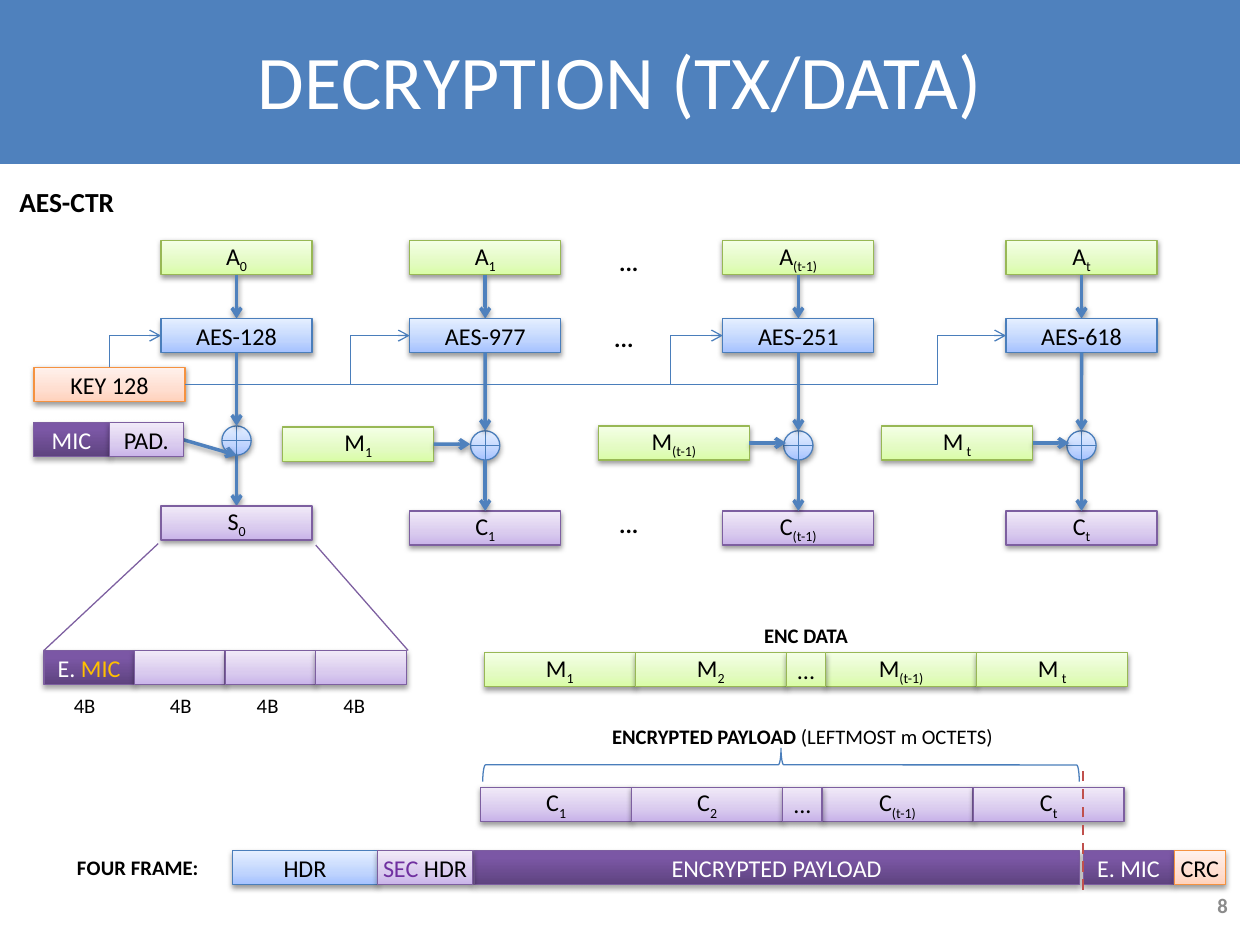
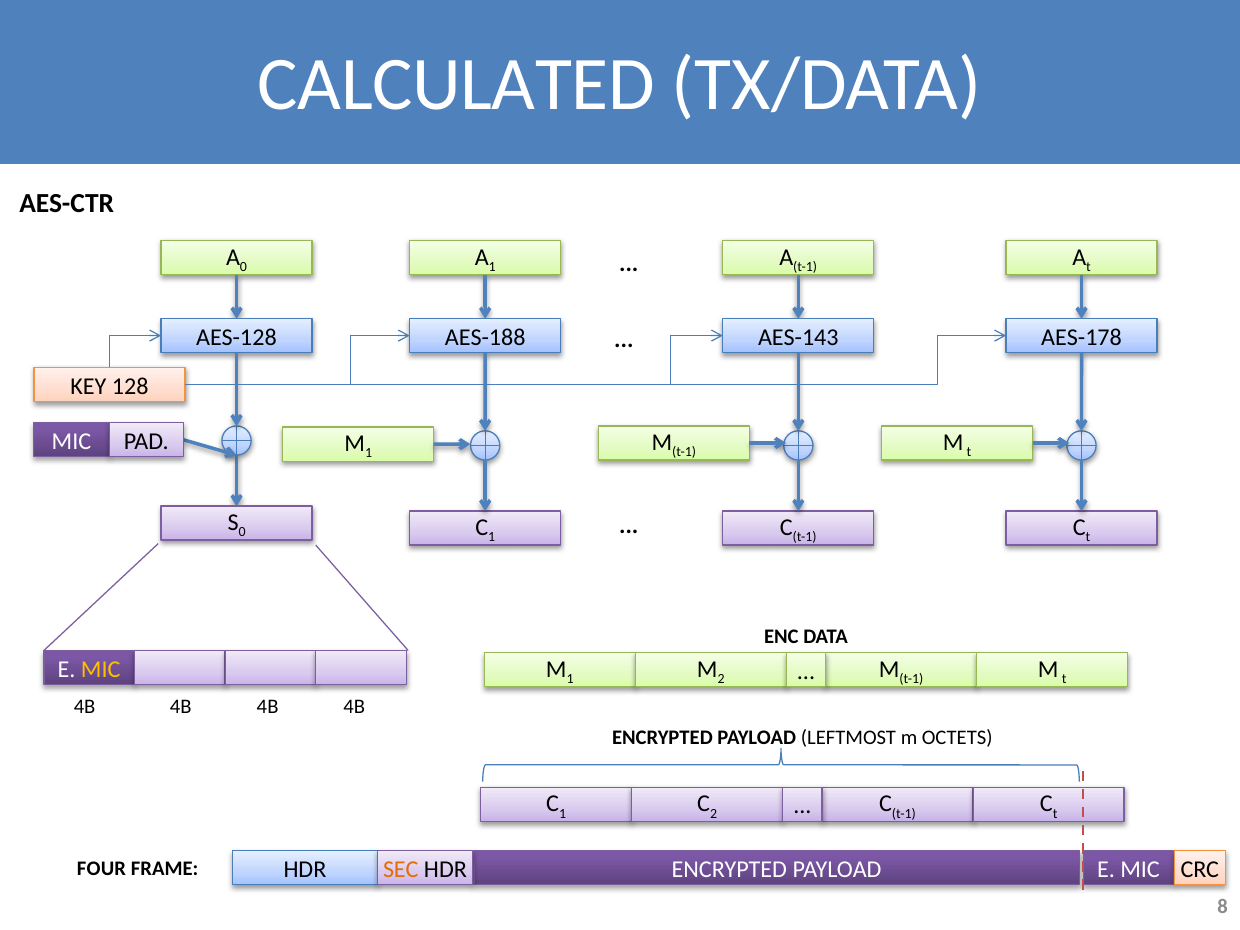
DECRYPTION: DECRYPTION -> CALCULATED
AES-977: AES-977 -> AES-188
AES-251: AES-251 -> AES-143
AES-618: AES-618 -> AES-178
SEC colour: purple -> orange
